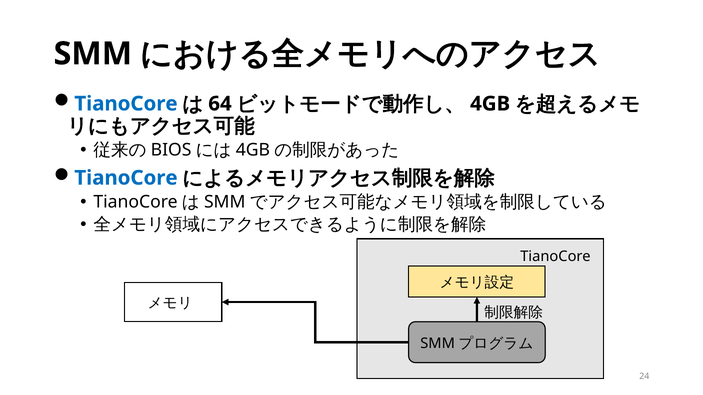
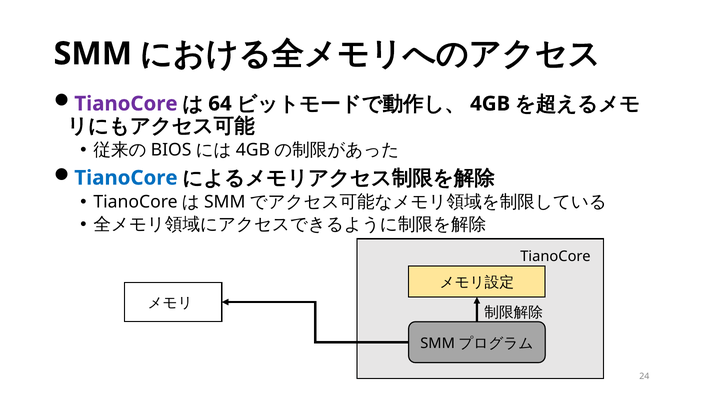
TianoCore at (126, 104) colour: blue -> purple
